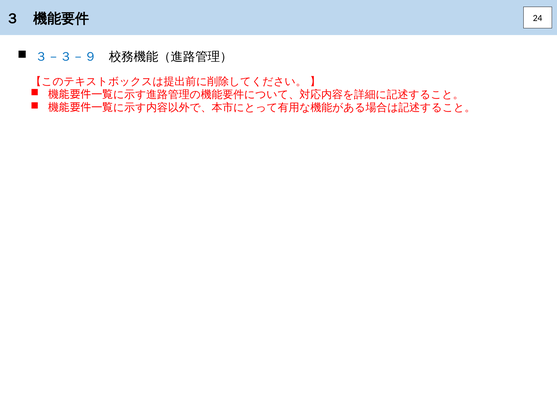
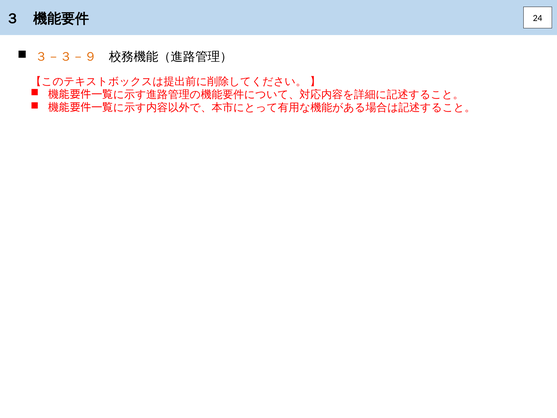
３－３－９ colour: blue -> orange
